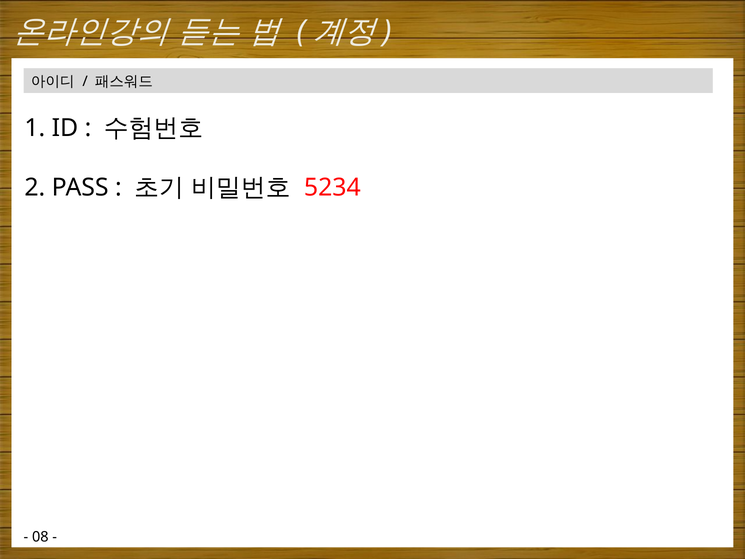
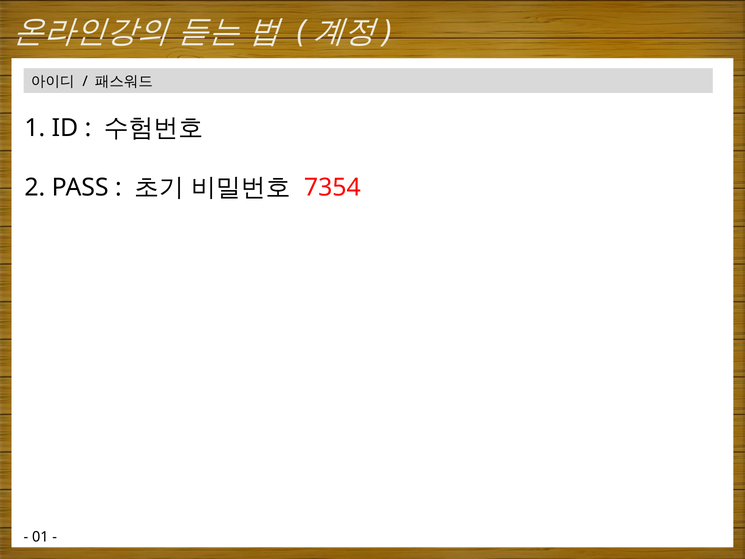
5234: 5234 -> 7354
08: 08 -> 01
